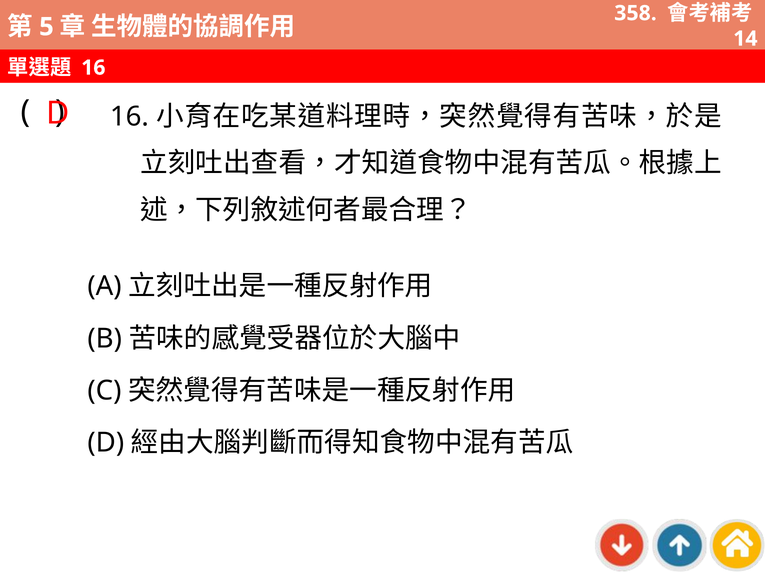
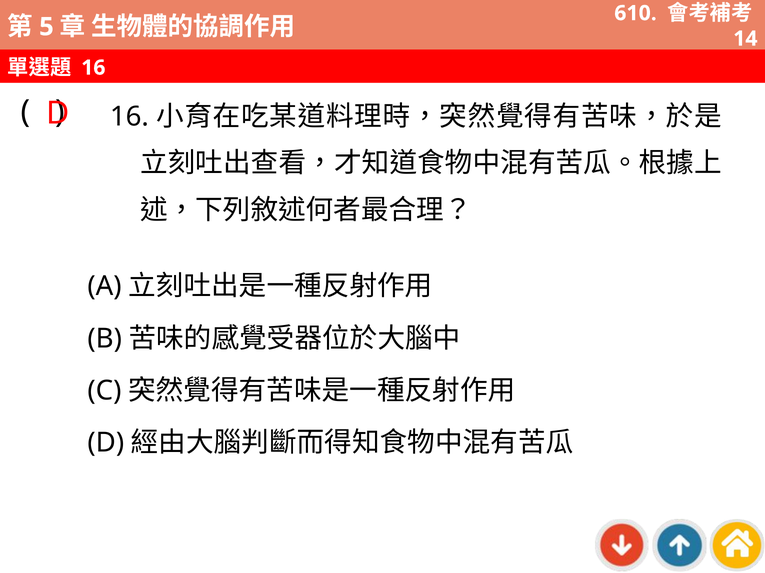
358: 358 -> 610
